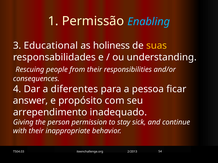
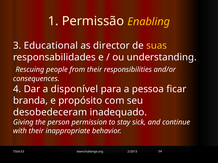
Enabling colour: light blue -> yellow
holiness: holiness -> director
diferentes: diferentes -> disponível
answer: answer -> branda
arrependimento: arrependimento -> desobedeceram
